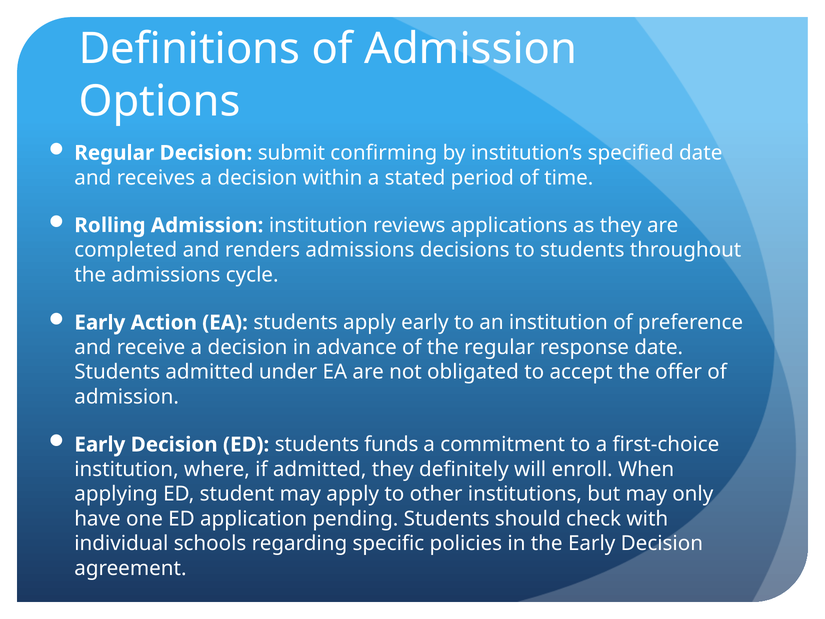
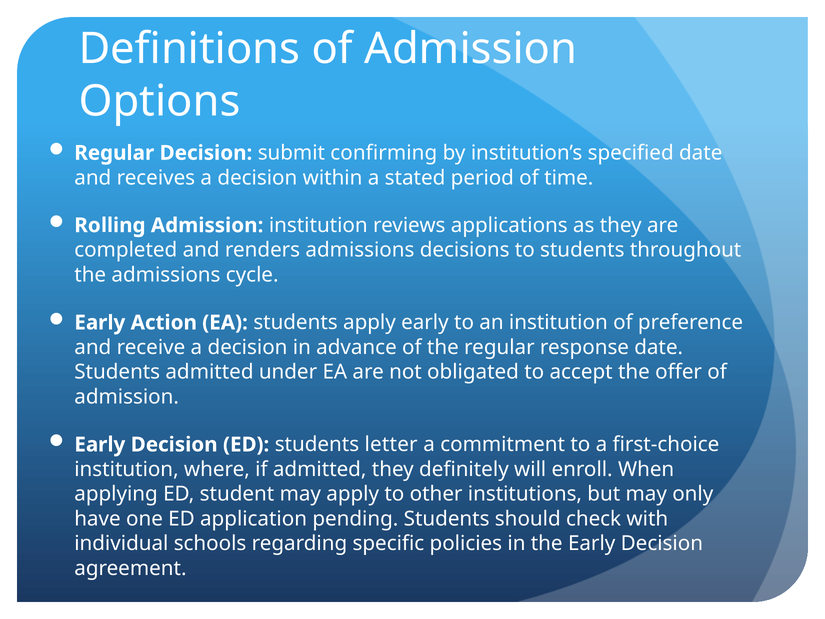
funds: funds -> letter
